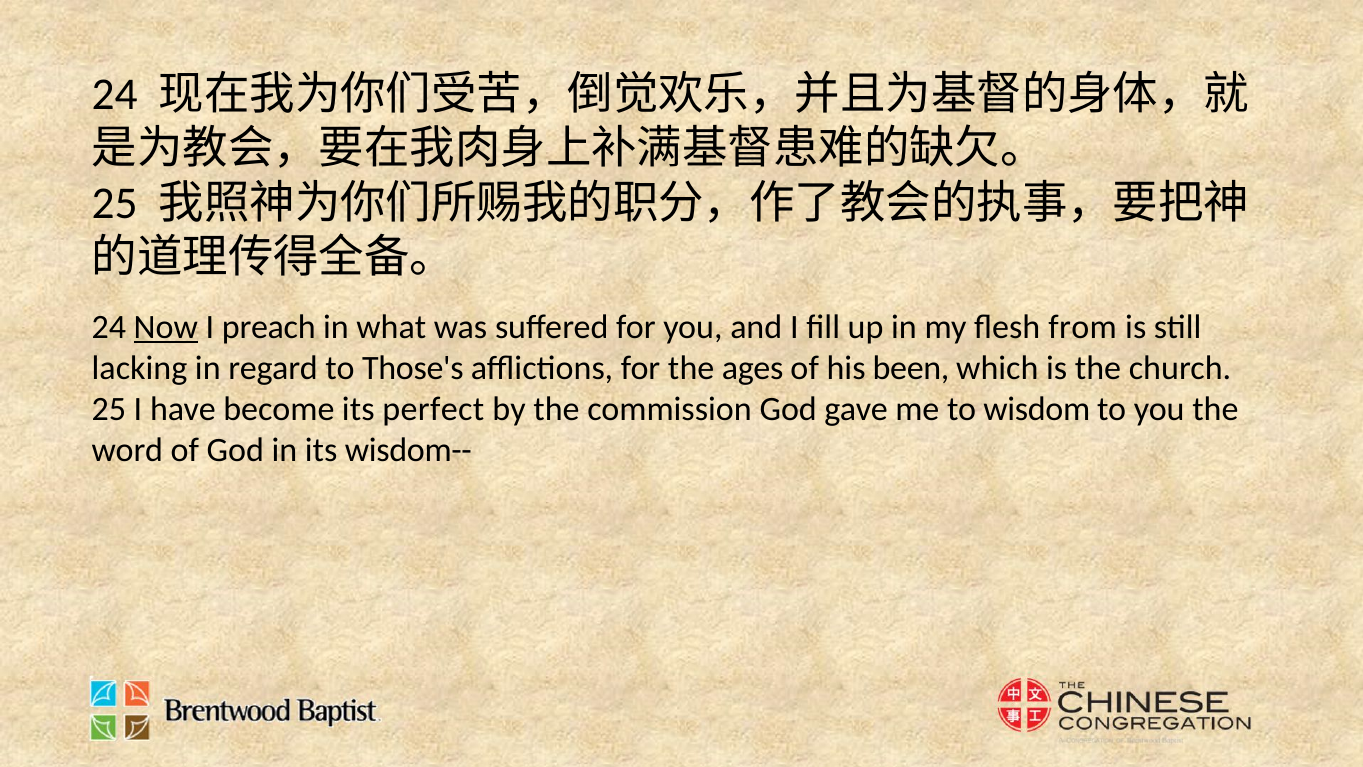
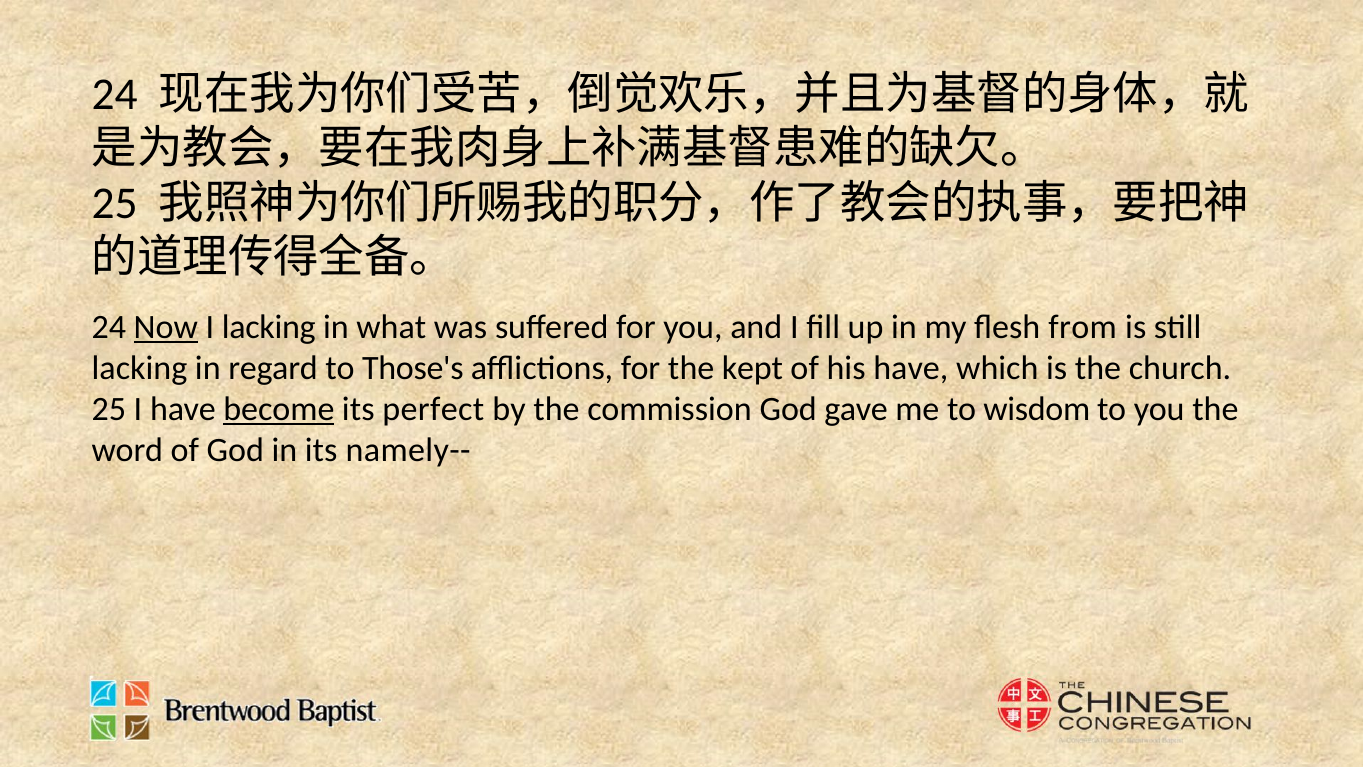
I preach: preach -> lacking
ages: ages -> kept
his been: been -> have
become underline: none -> present
wisdom--: wisdom-- -> namely--
